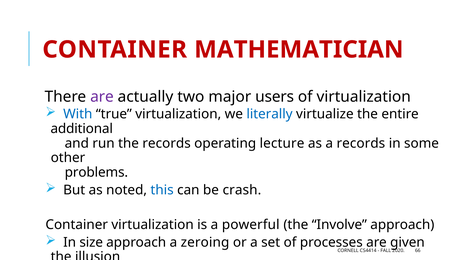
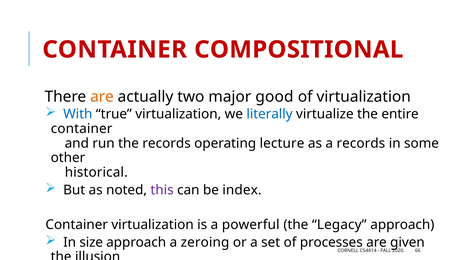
MATHEMATICIAN: MATHEMATICIAN -> COMPOSITIONAL
are at (102, 97) colour: purple -> orange
users: users -> good
additional at (82, 129): additional -> container
problems: problems -> historical
this colour: blue -> purple
crash: crash -> index
Involve: Involve -> Legacy
